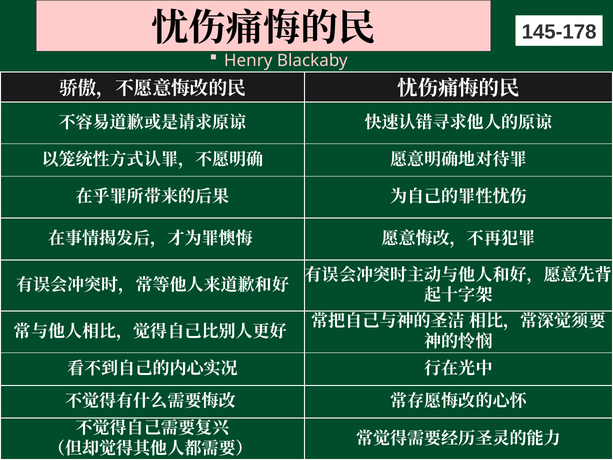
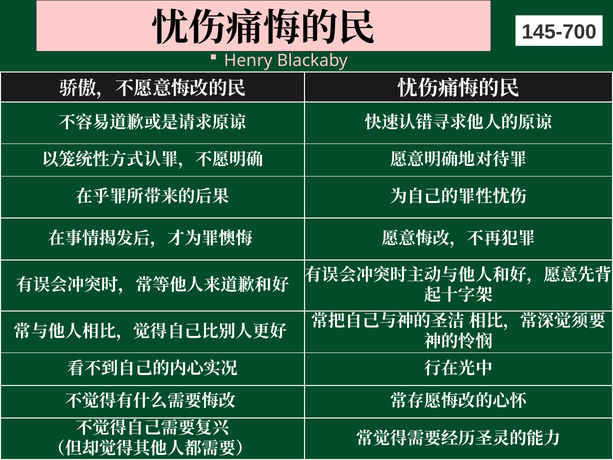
145-178: 145-178 -> 145-700
